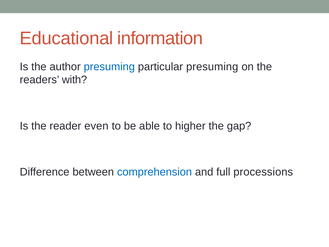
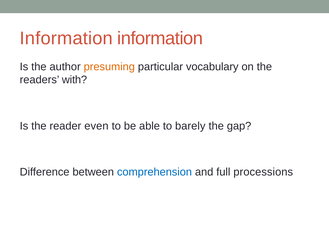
Educational at (66, 38): Educational -> Information
presuming at (109, 67) colour: blue -> orange
particular presuming: presuming -> vocabulary
higher: higher -> barely
